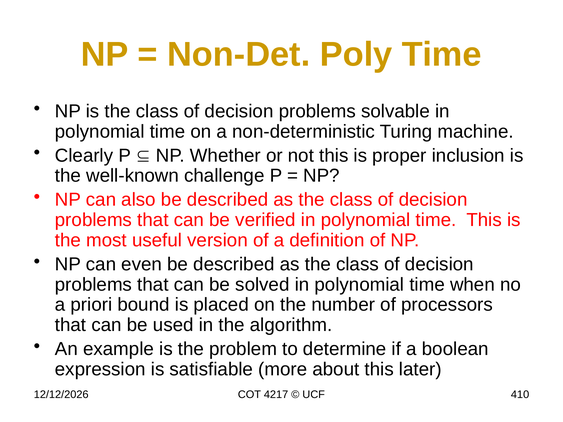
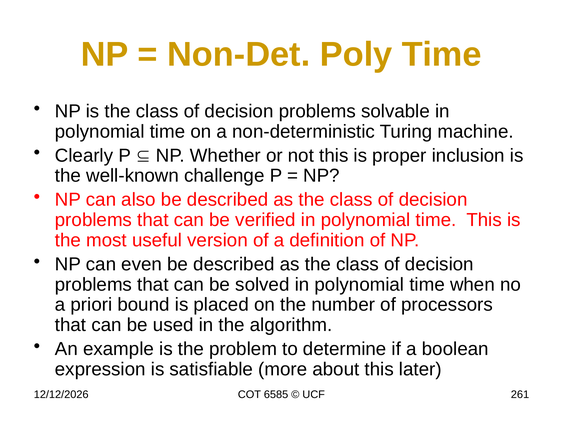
4217: 4217 -> 6585
410: 410 -> 261
